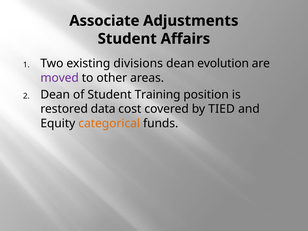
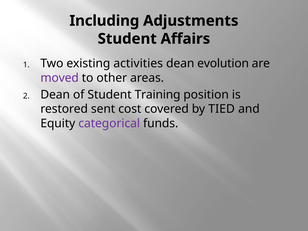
Associate: Associate -> Including
divisions: divisions -> activities
data: data -> sent
categorical colour: orange -> purple
